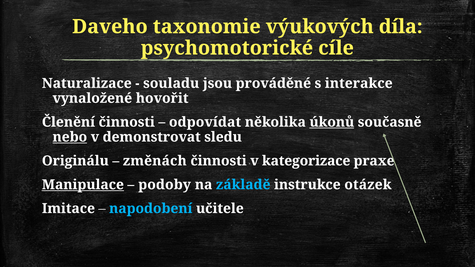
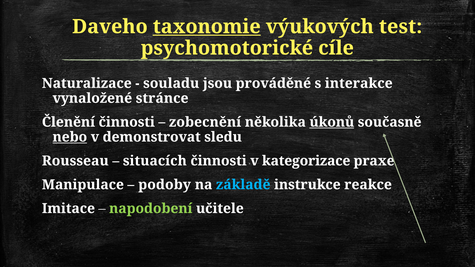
taxonomie underline: none -> present
díla: díla -> test
hovořit: hovořit -> stránce
odpovídat: odpovídat -> zobecnění
Originálu: Originálu -> Rousseau
změnách: změnách -> situacích
Manipulace underline: present -> none
otázek: otázek -> reakce
napodobení colour: light blue -> light green
